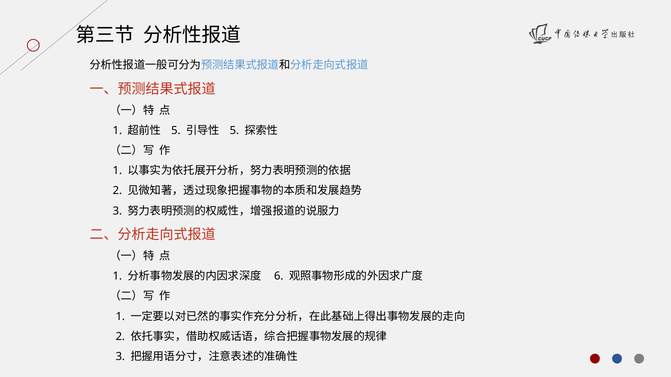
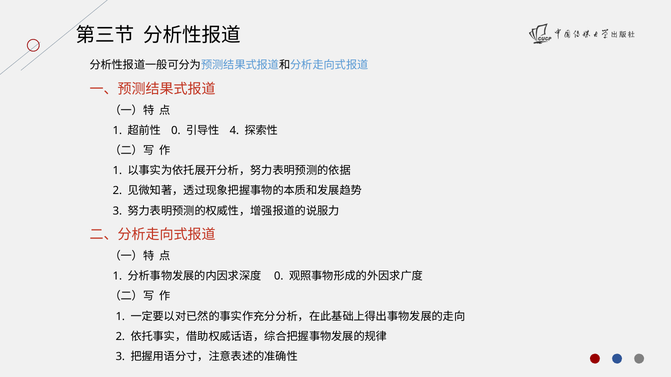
5 at (176, 131): 5 -> 0
5 at (234, 131): 5 -> 4
6 at (279, 277): 6 -> 0
